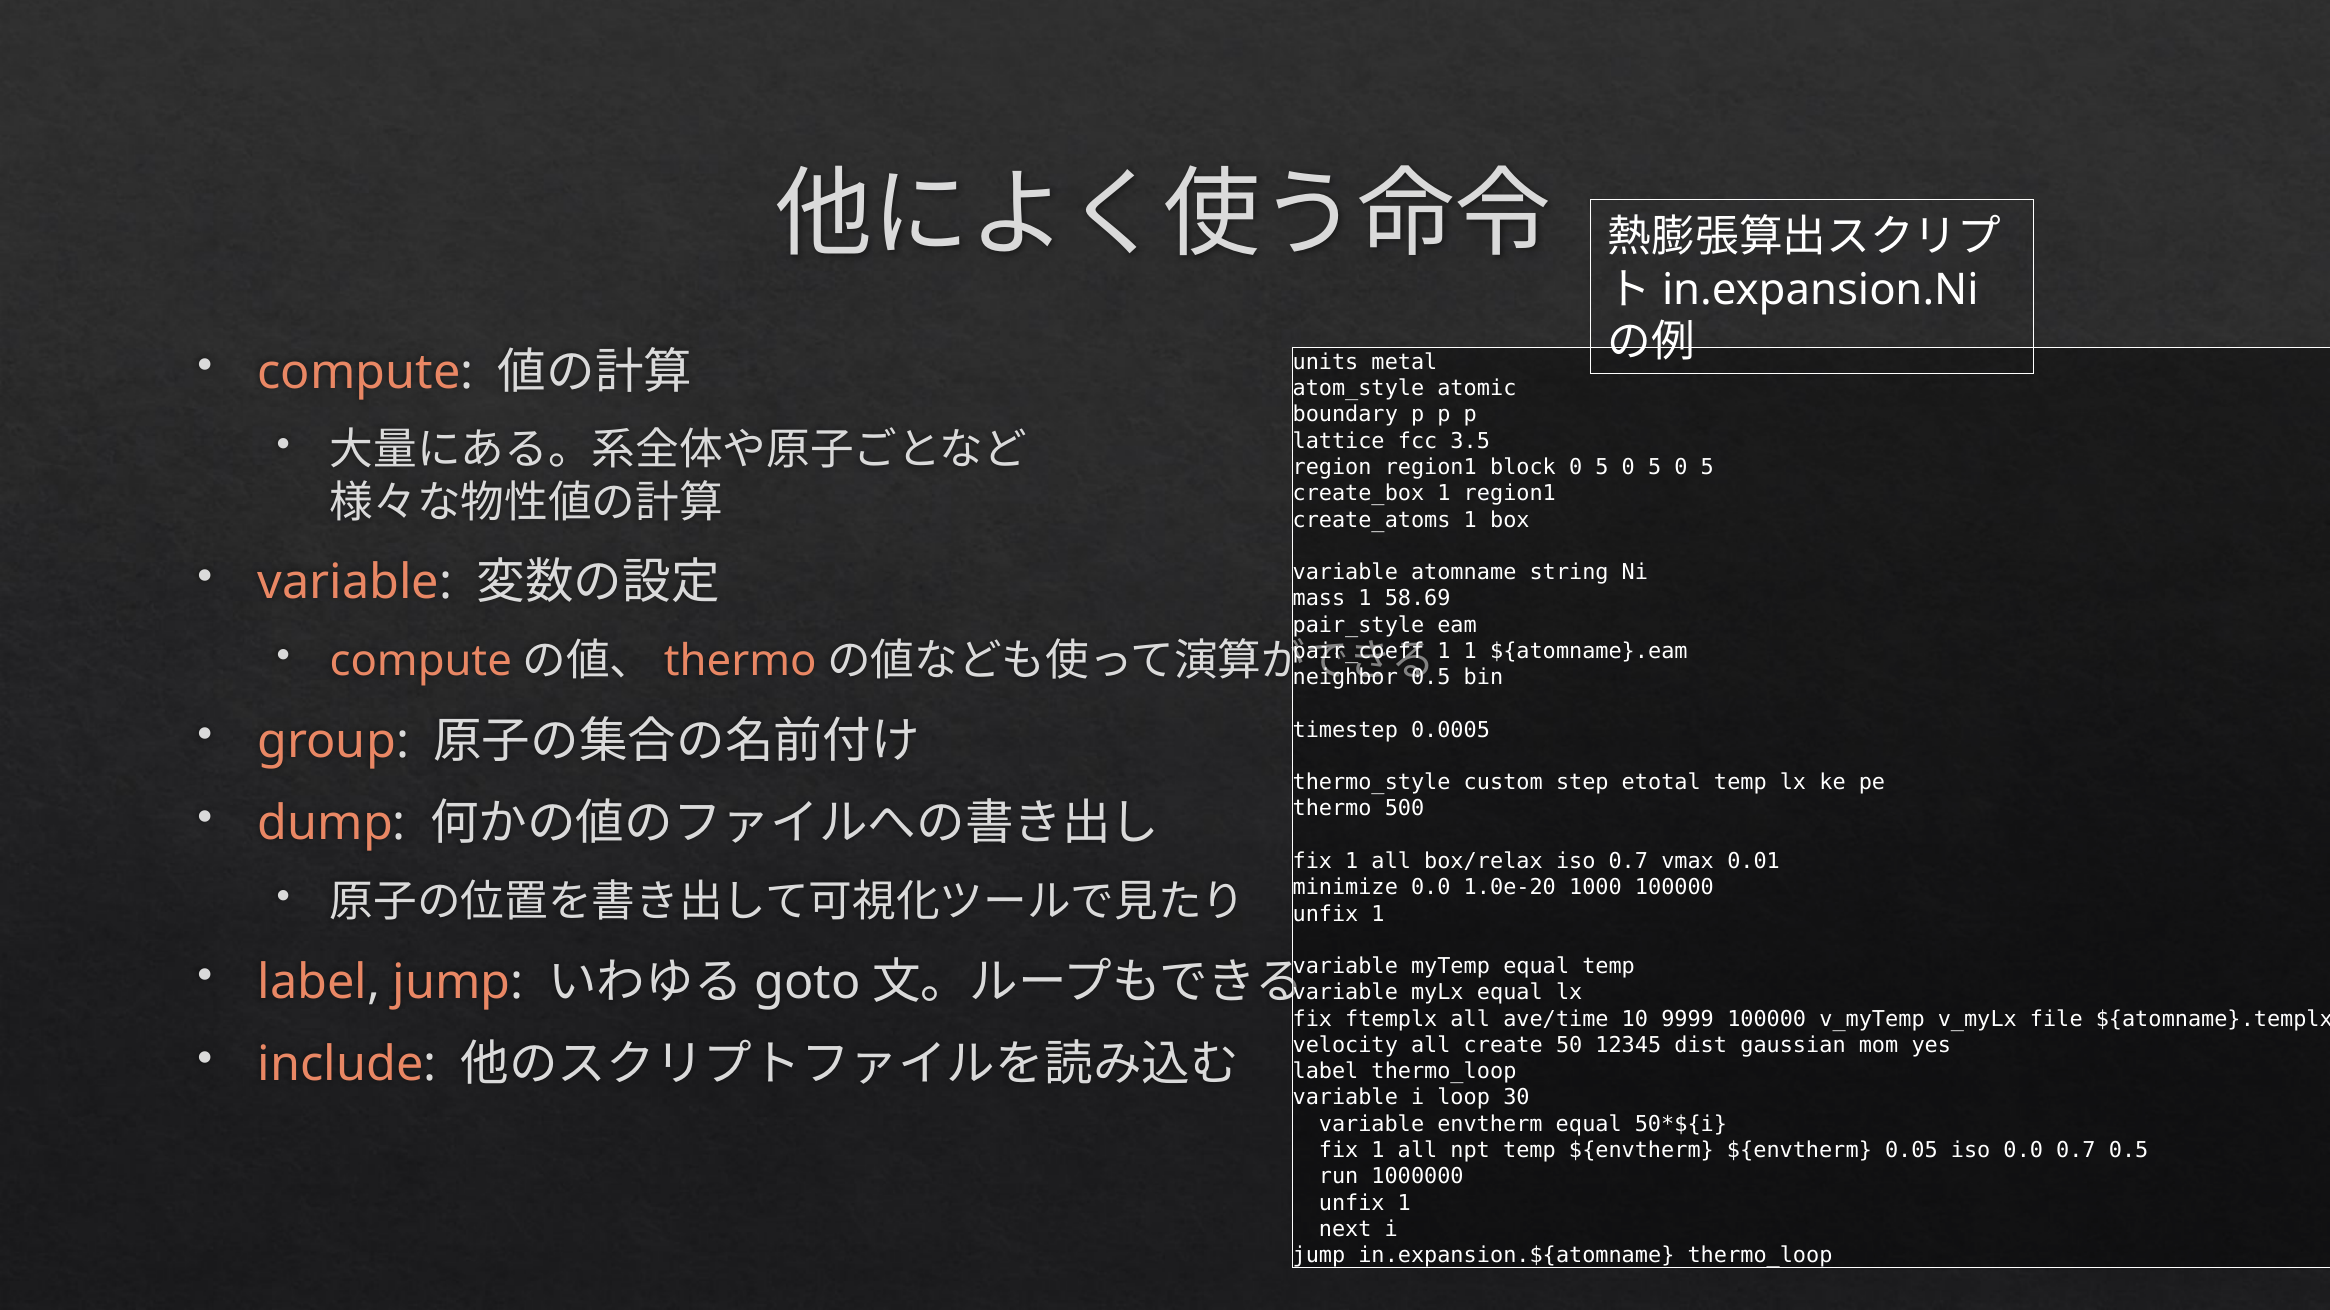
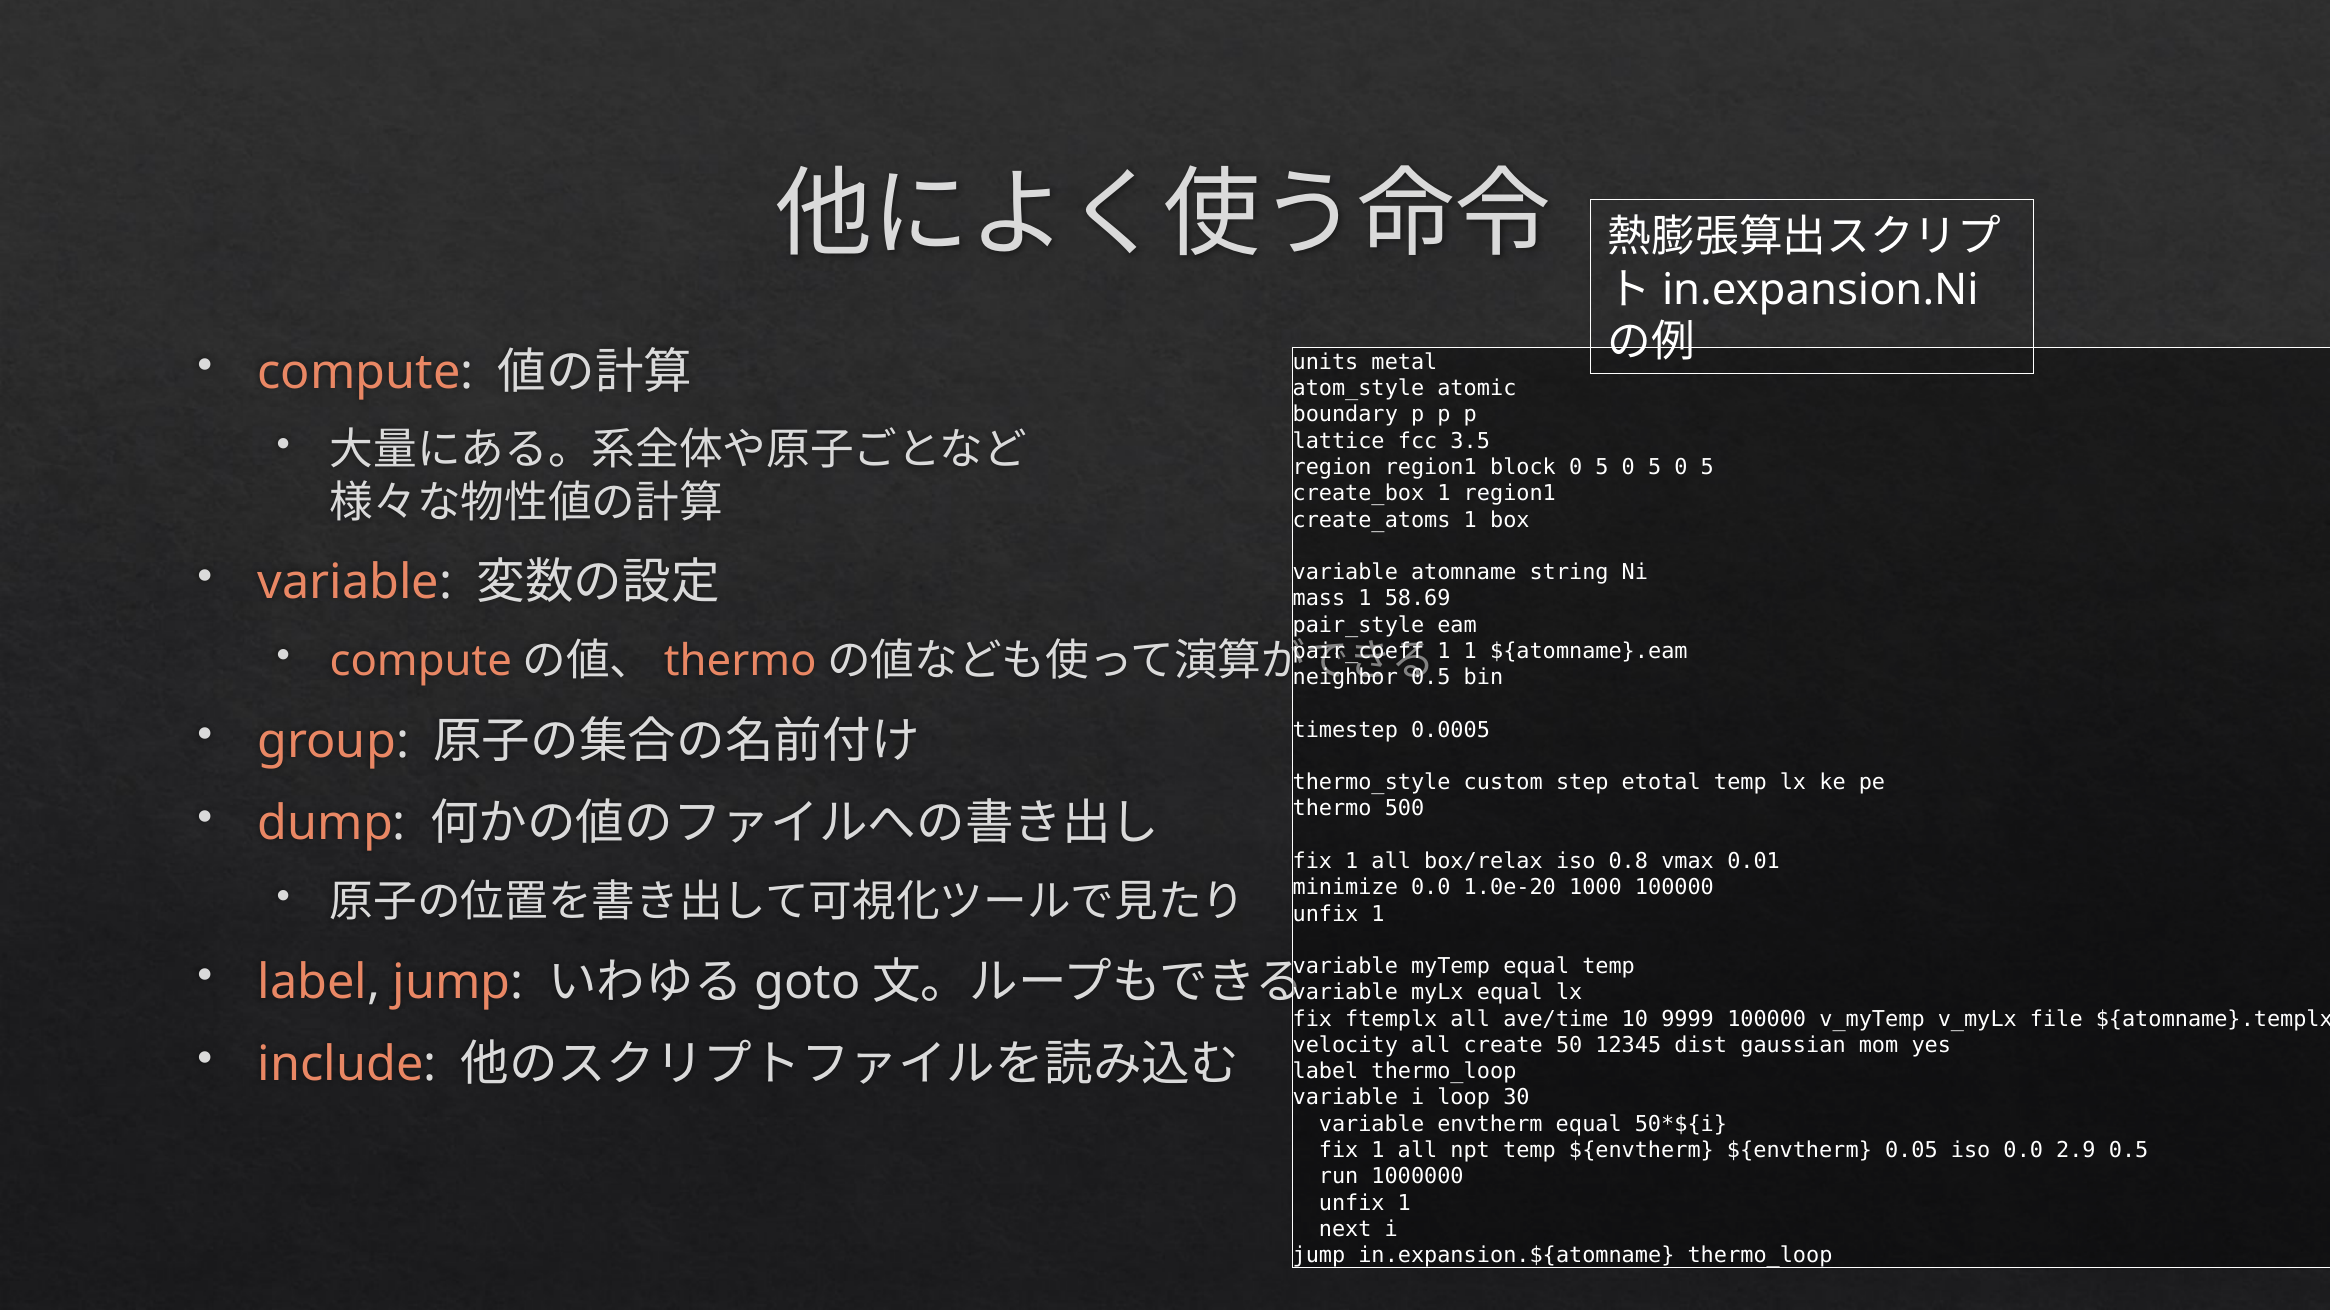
iso 0.7: 0.7 -> 0.8
0.0 0.7: 0.7 -> 2.9
